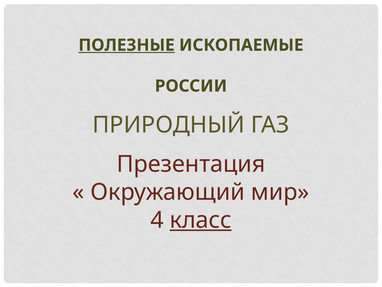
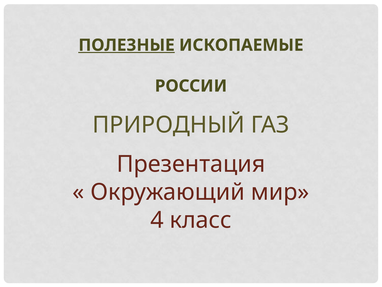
класс underline: present -> none
